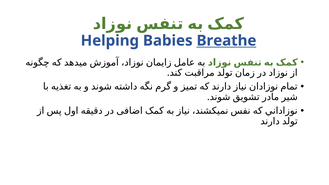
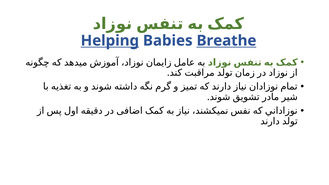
Helping underline: none -> present
